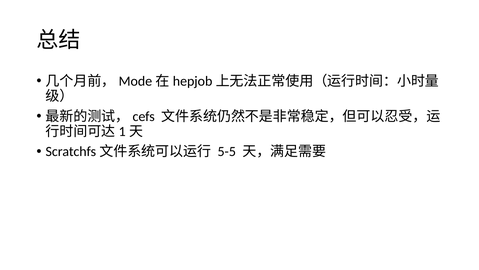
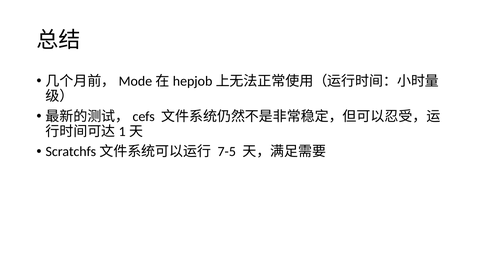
5-5: 5-5 -> 7-5
